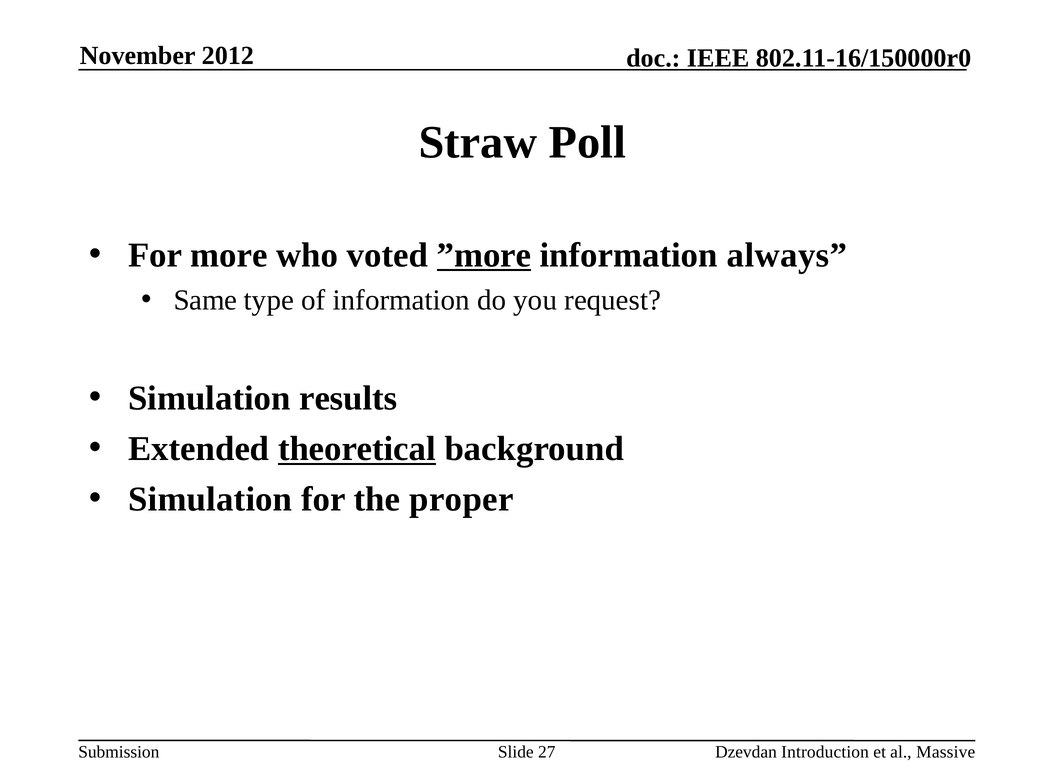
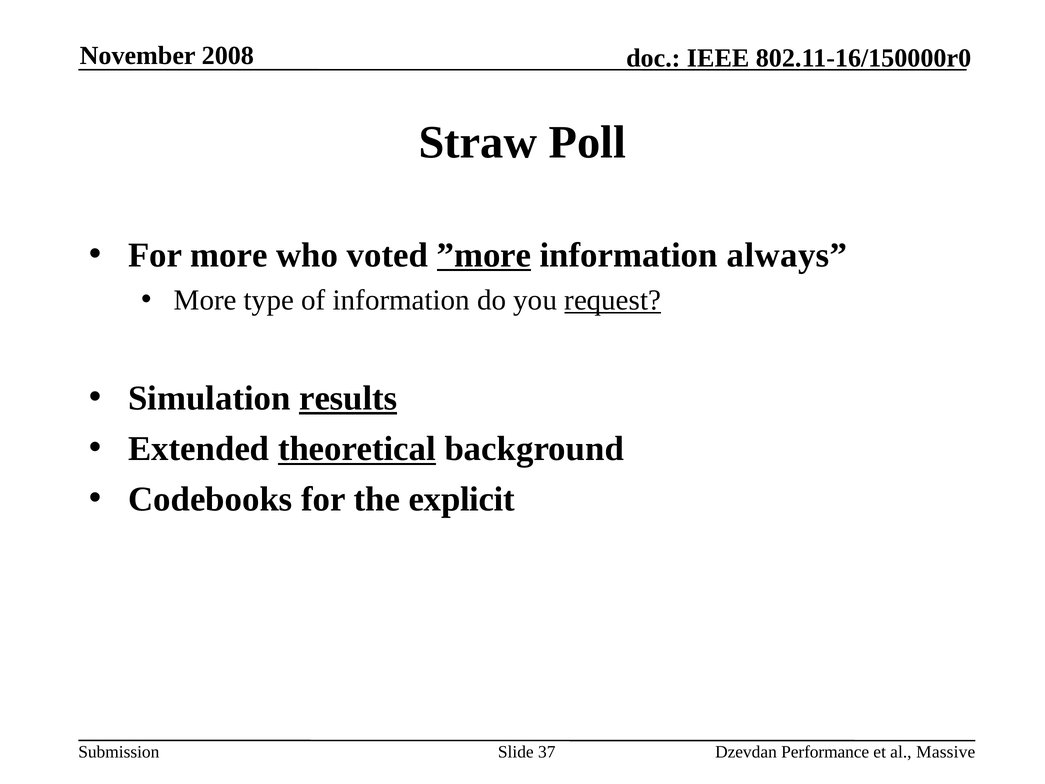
2012: 2012 -> 2008
Same at (205, 300): Same -> More
request underline: none -> present
results underline: none -> present
Simulation at (210, 499): Simulation -> Codebooks
proper: proper -> explicit
27: 27 -> 37
Introduction: Introduction -> Performance
